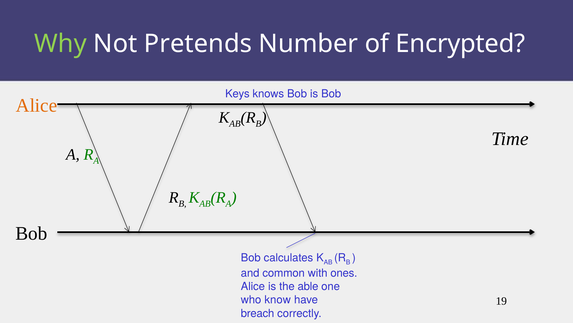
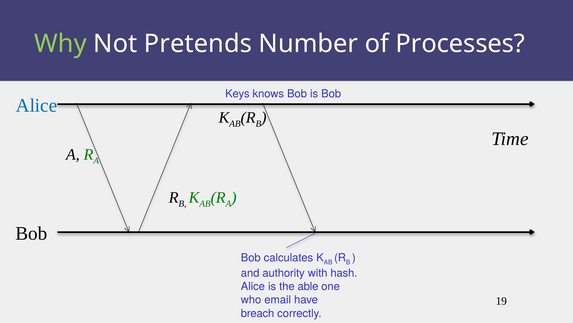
Encrypted: Encrypted -> Processes
Alice at (37, 105) colour: orange -> blue
common: common -> authority
ones: ones -> hash
know: know -> email
